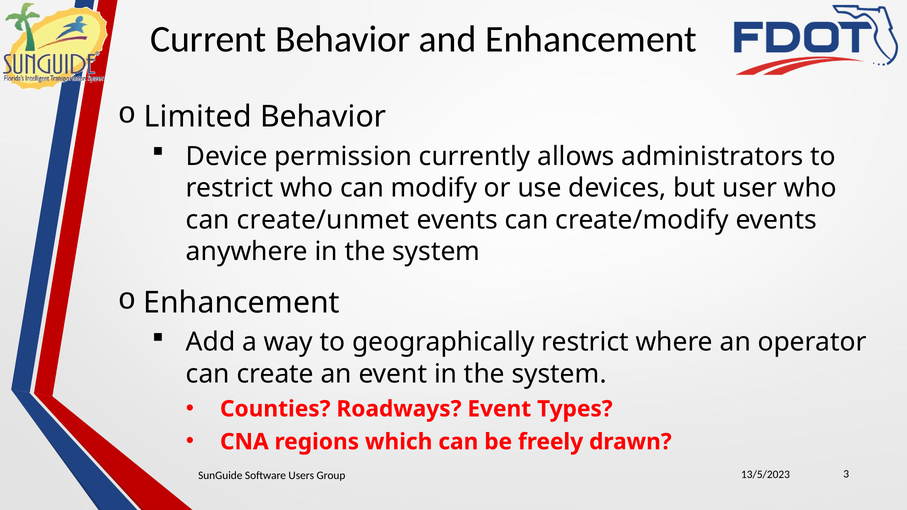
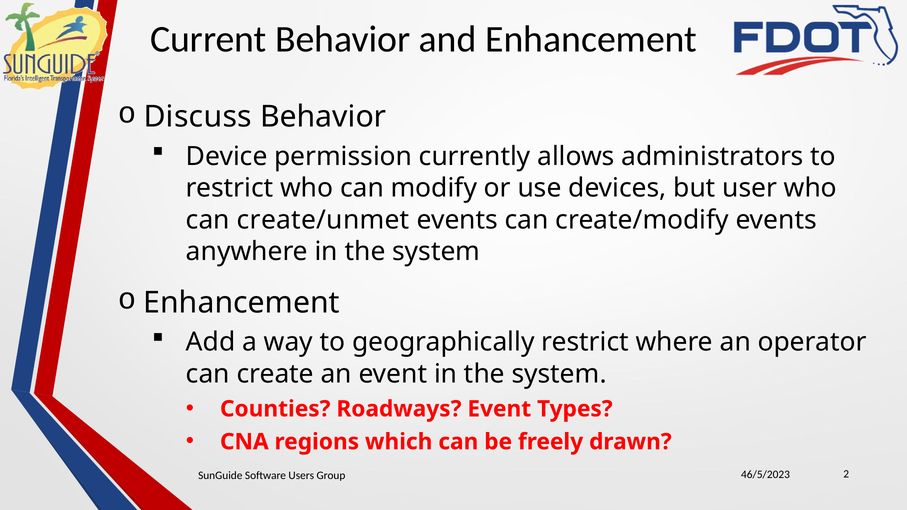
Limited: Limited -> Discuss
13/5/2023: 13/5/2023 -> 46/5/2023
3: 3 -> 2
